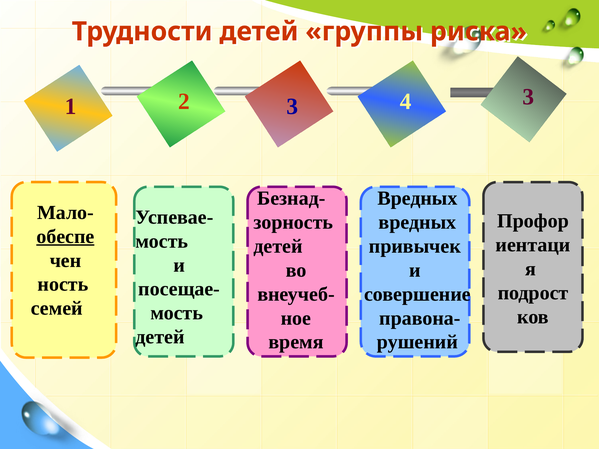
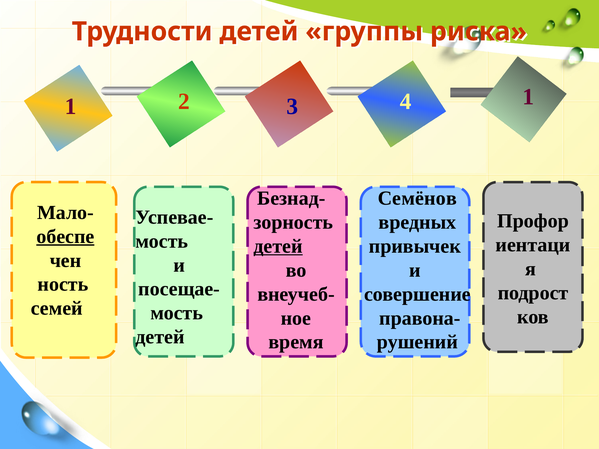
4 3: 3 -> 1
Вредных at (417, 198): Вредных -> Семёнов
детей at (278, 246) underline: none -> present
